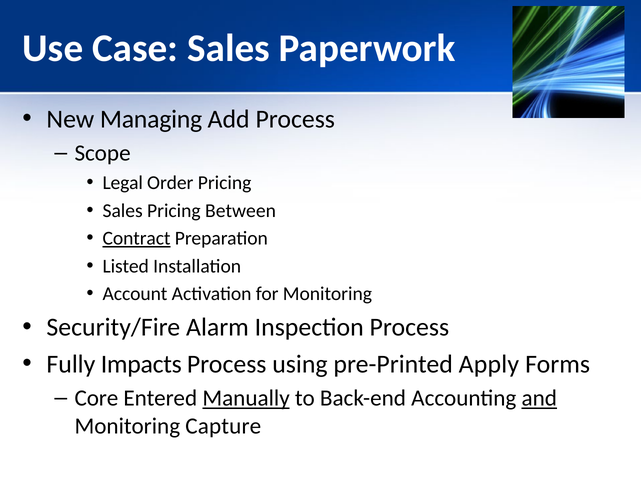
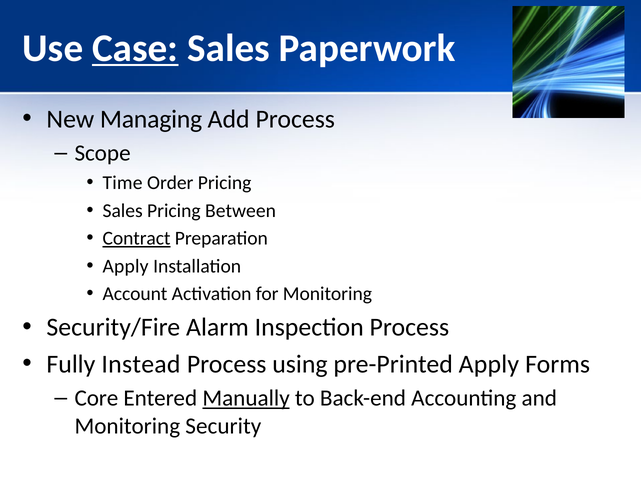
Case underline: none -> present
Legal: Legal -> Time
Listed at (126, 266): Listed -> Apply
Impacts: Impacts -> Instead
and underline: present -> none
Capture: Capture -> Security
